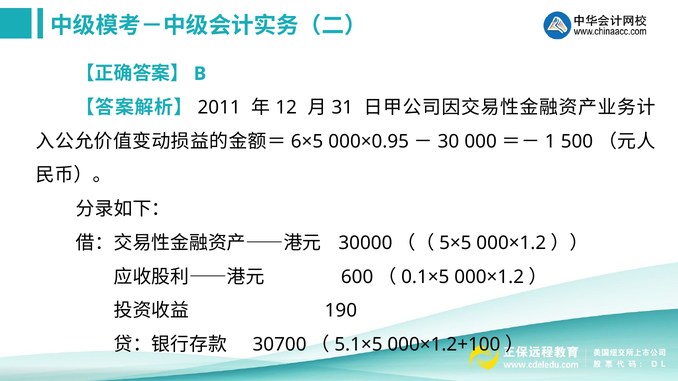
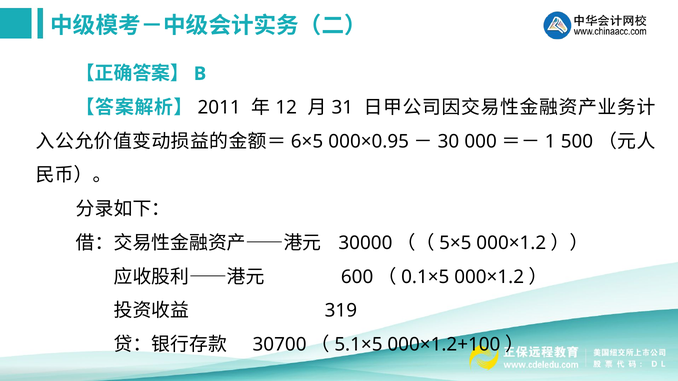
190: 190 -> 319
